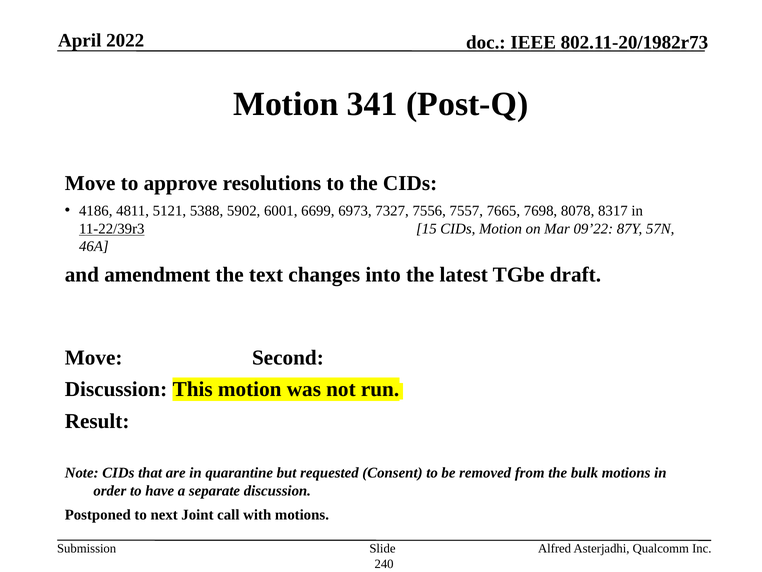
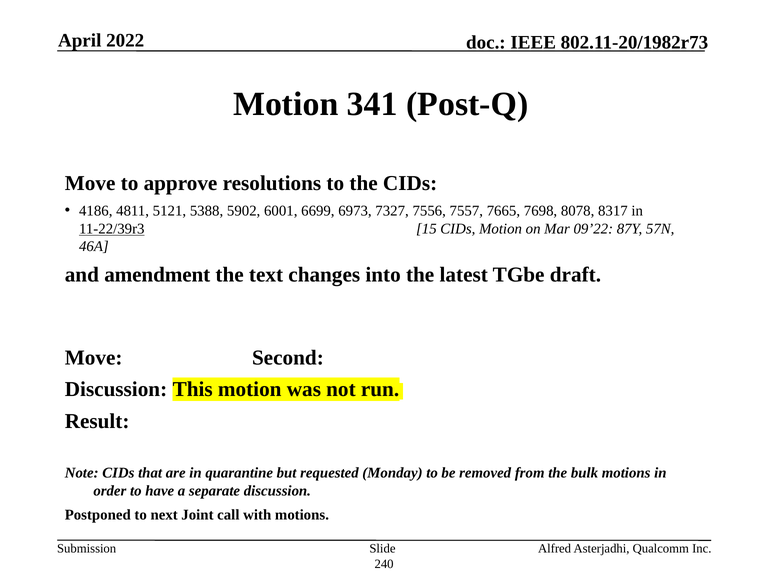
Consent: Consent -> Monday
